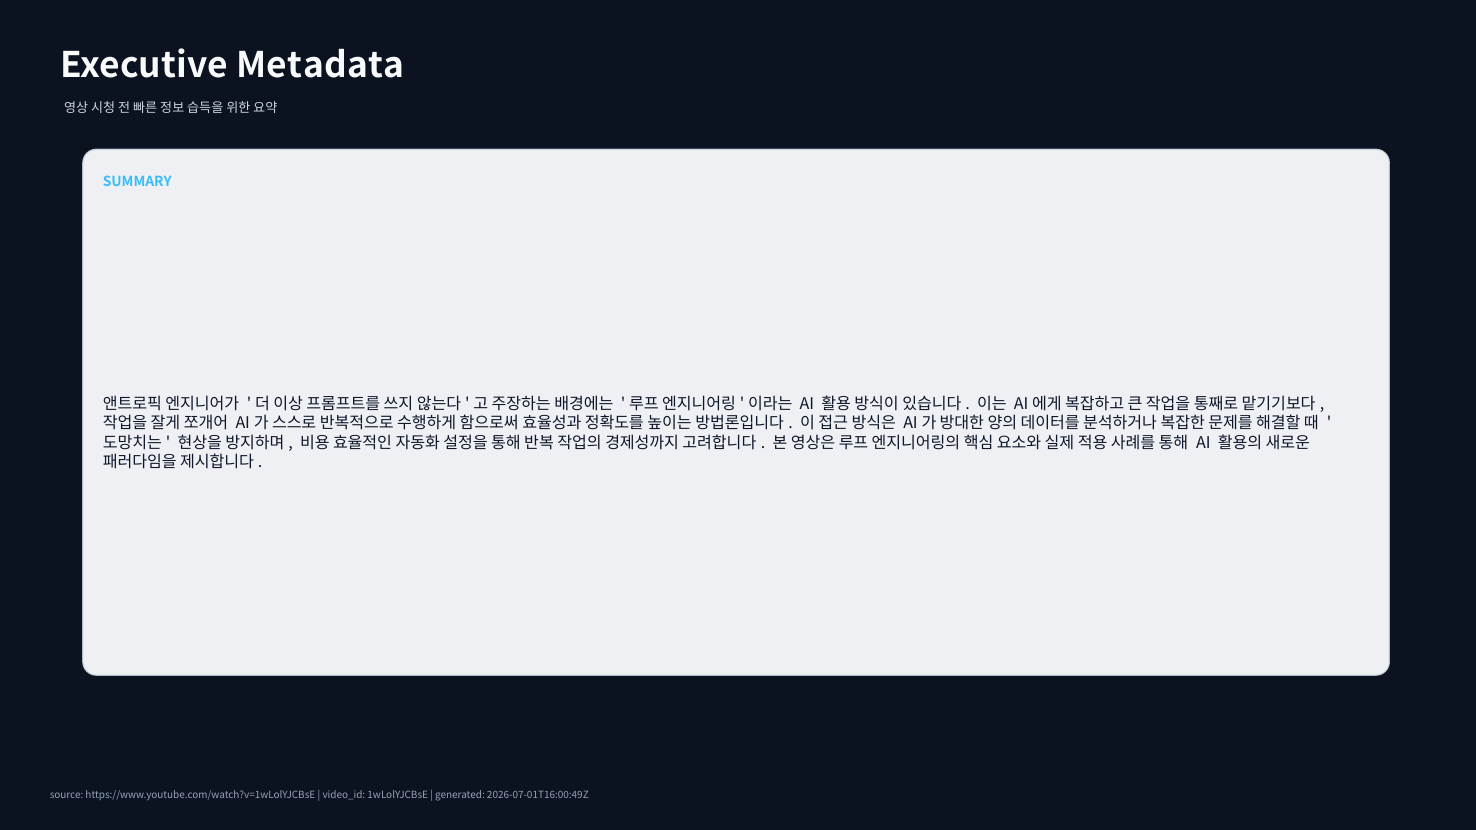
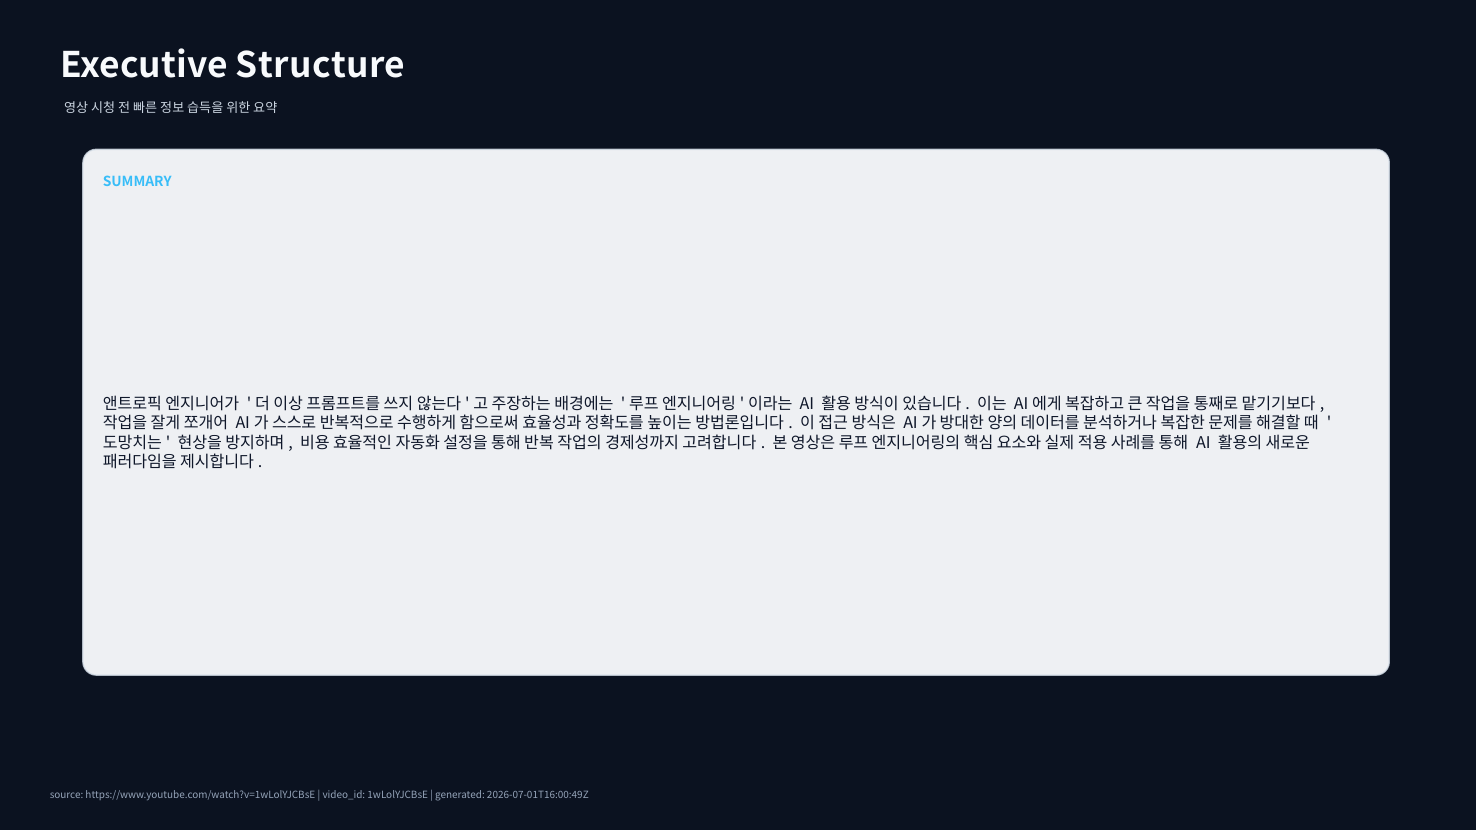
Metadata: Metadata -> Structure
